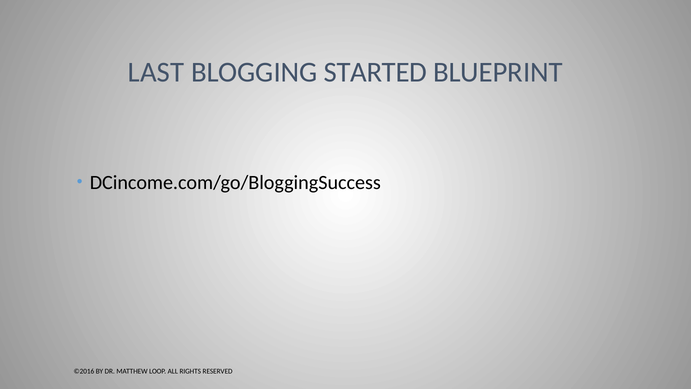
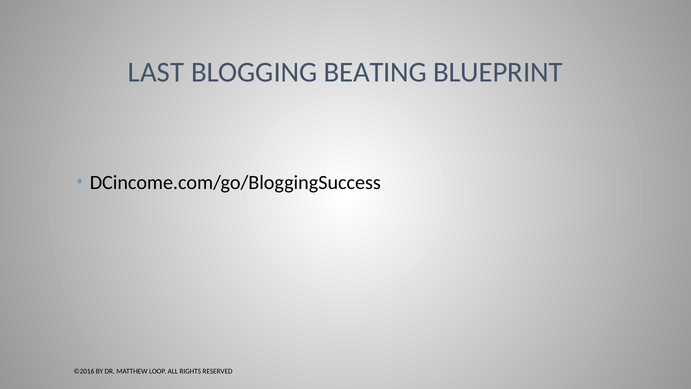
STARTED: STARTED -> BEATING
